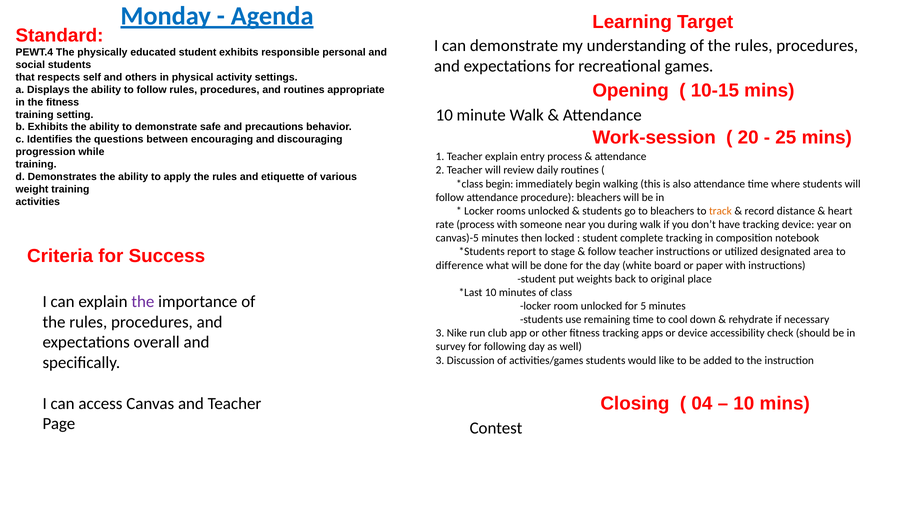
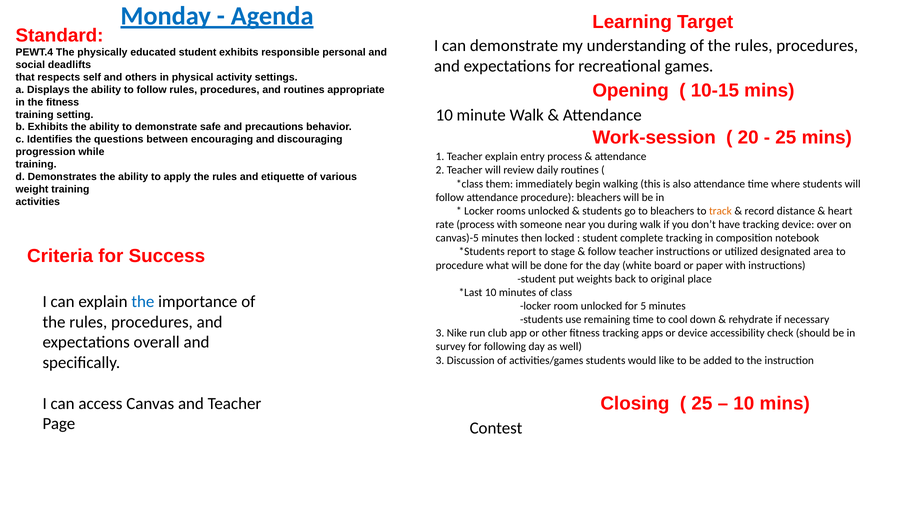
social students: students -> deadlifts
begin at (499, 184): begin -> them
year: year -> over
difference at (460, 265): difference -> procedure
the at (143, 301) colour: purple -> blue
04 at (702, 403): 04 -> 25
